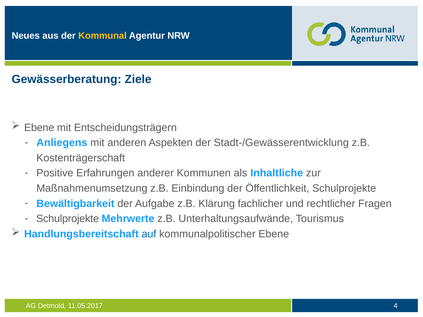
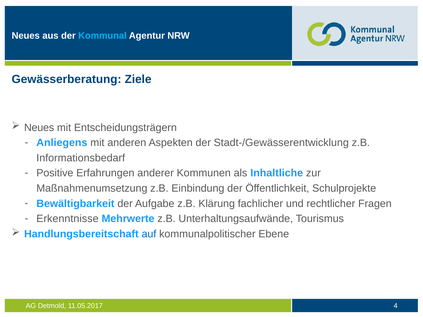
Kommunal colour: yellow -> light blue
Ebene at (39, 128): Ebene -> Neues
Kostenträgerschaft: Kostenträgerschaft -> Informationsbedarf
Schulprojekte at (68, 219): Schulprojekte -> Erkenntnisse
